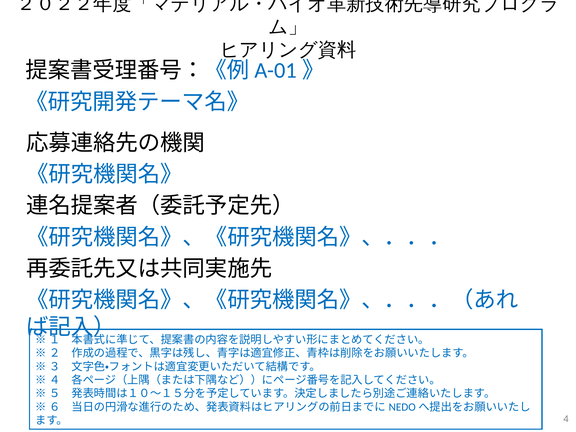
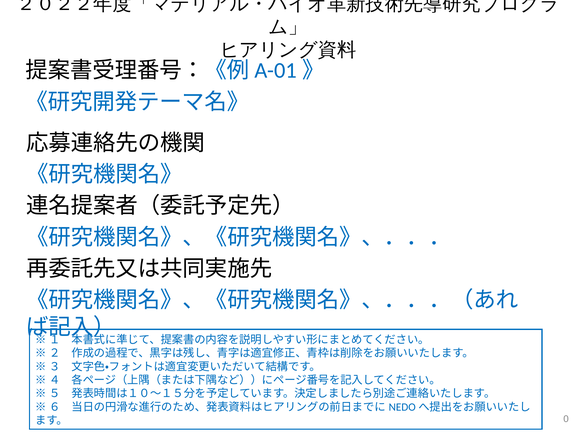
4: 4 -> 0
